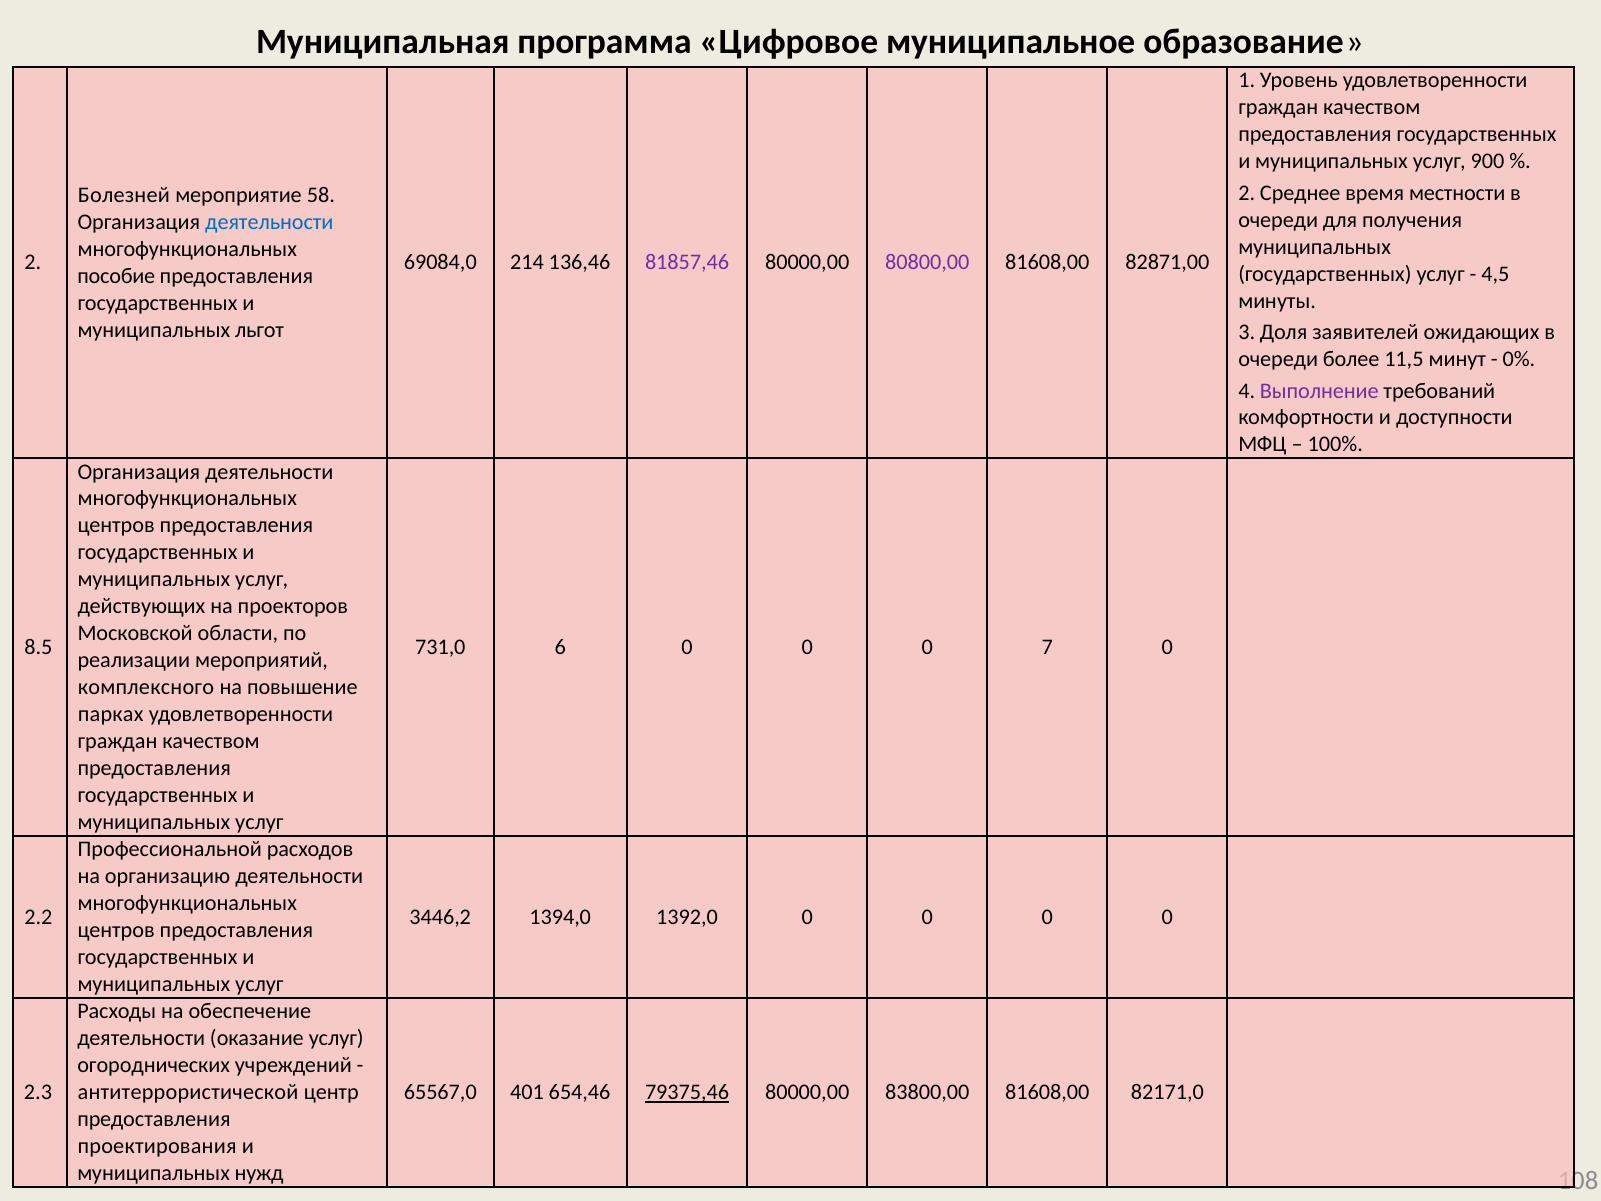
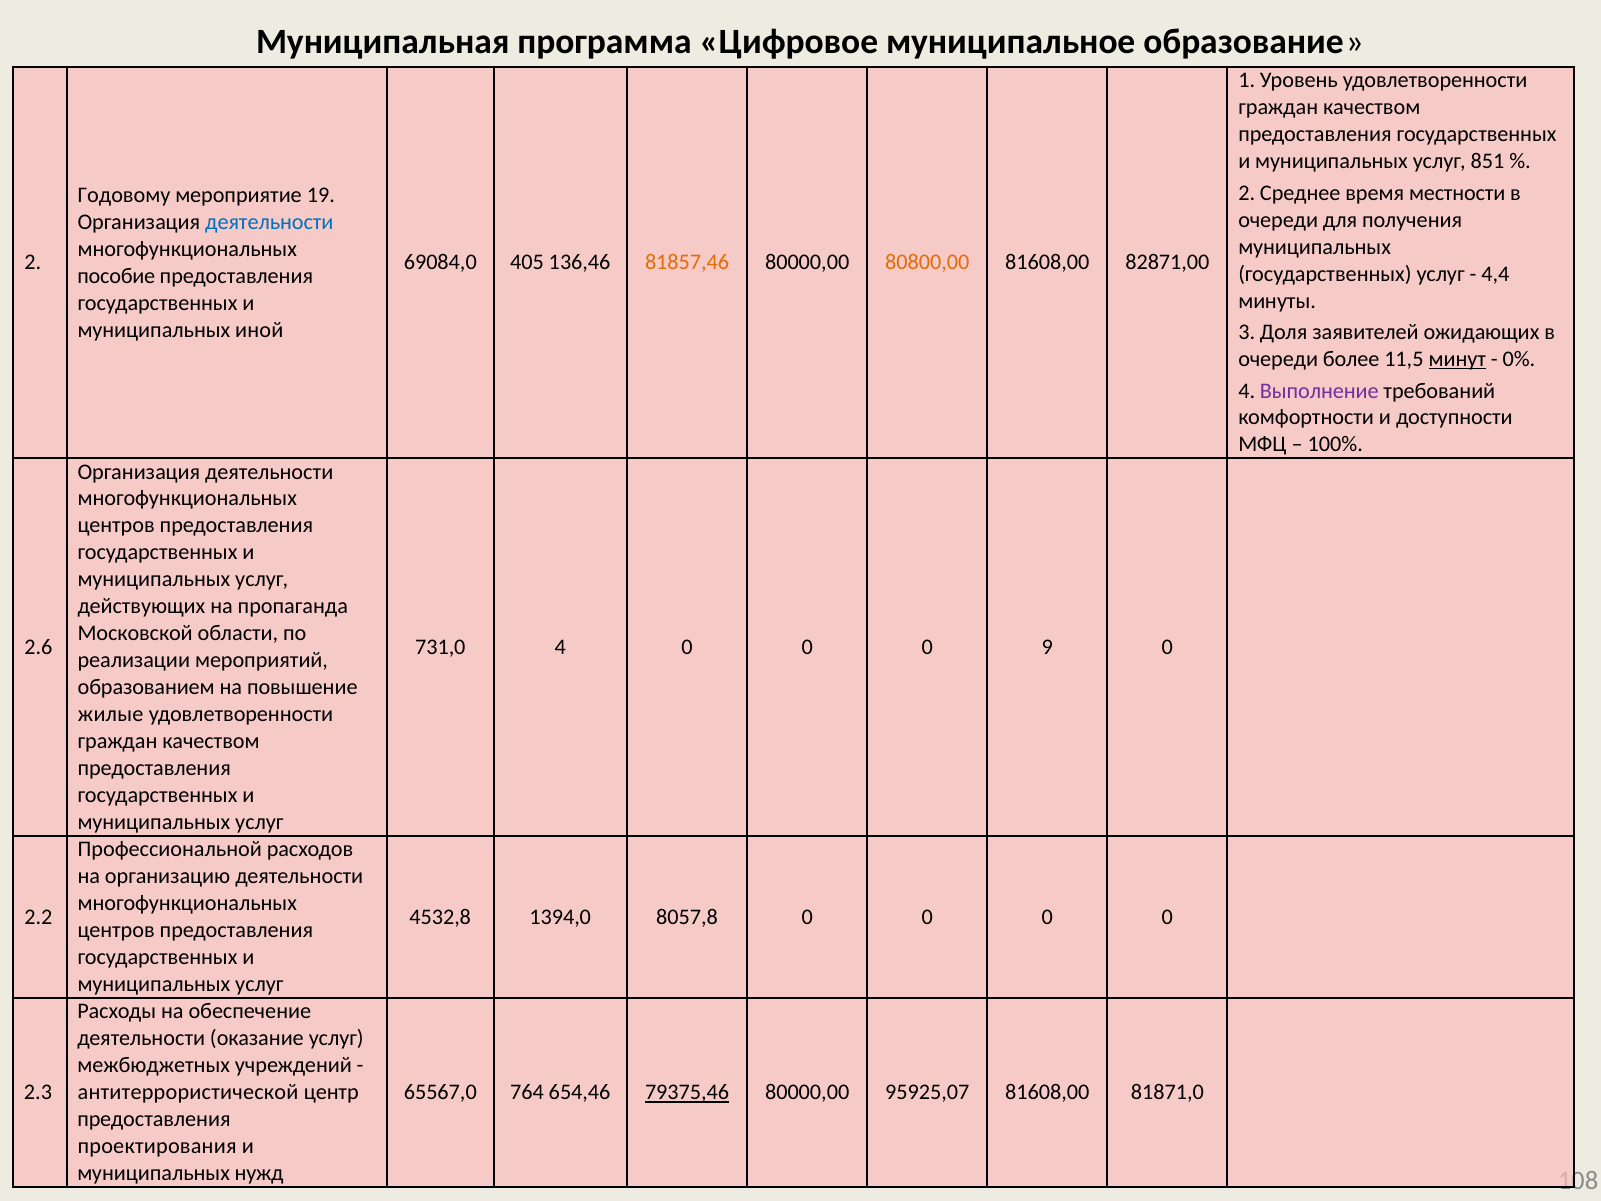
900: 900 -> 851
Болезней: Болезней -> Годовому
58: 58 -> 19
214: 214 -> 405
81857,46 colour: purple -> orange
80800,00 colour: purple -> orange
4,5: 4,5 -> 4,4
льгот: льгот -> иной
минут underline: none -> present
проекторов: проекторов -> пропаганда
8.5: 8.5 -> 2.6
731,0 6: 6 -> 4
7: 7 -> 9
комплексного: комплексного -> образованием
парках: парках -> жилые
3446,2: 3446,2 -> 4532,8
1392,0: 1392,0 -> 8057,8
огороднических: огороднических -> межбюджетных
401: 401 -> 764
83800,00: 83800,00 -> 95925,07
82171,0: 82171,0 -> 81871,0
